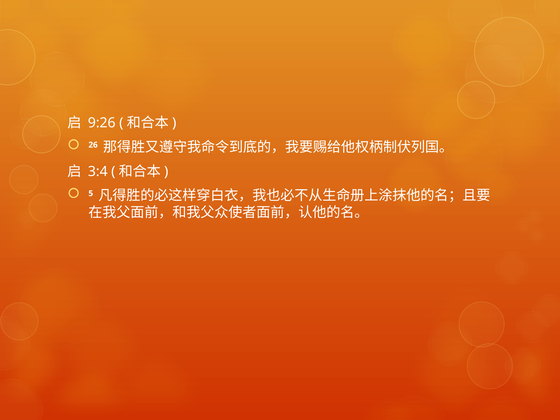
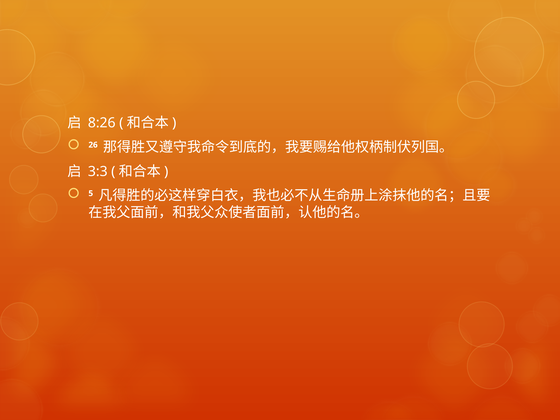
9:26: 9:26 -> 8:26
3:4: 3:4 -> 3:3
